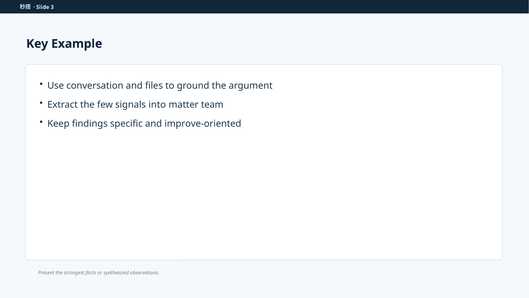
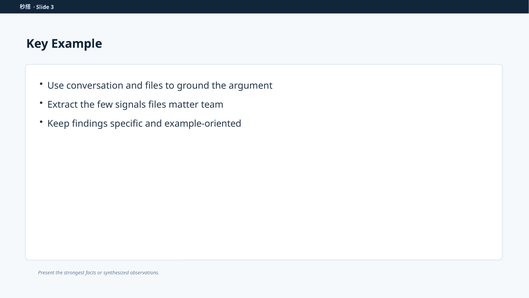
signals into: into -> files
improve-oriented: improve-oriented -> example-oriented
